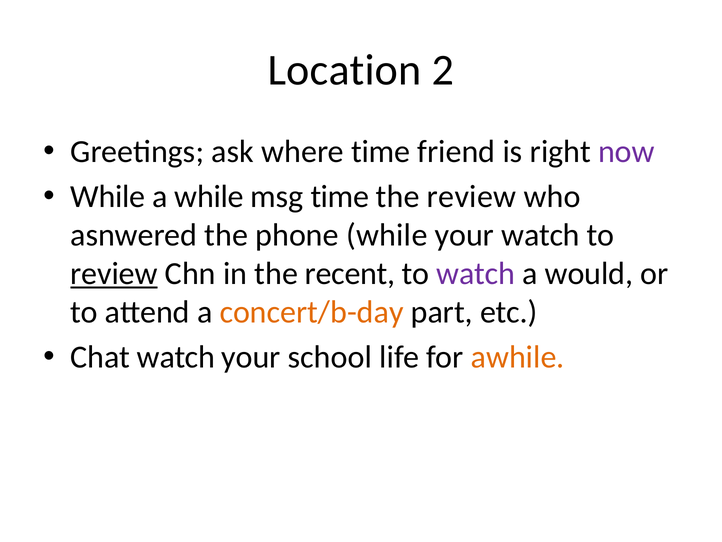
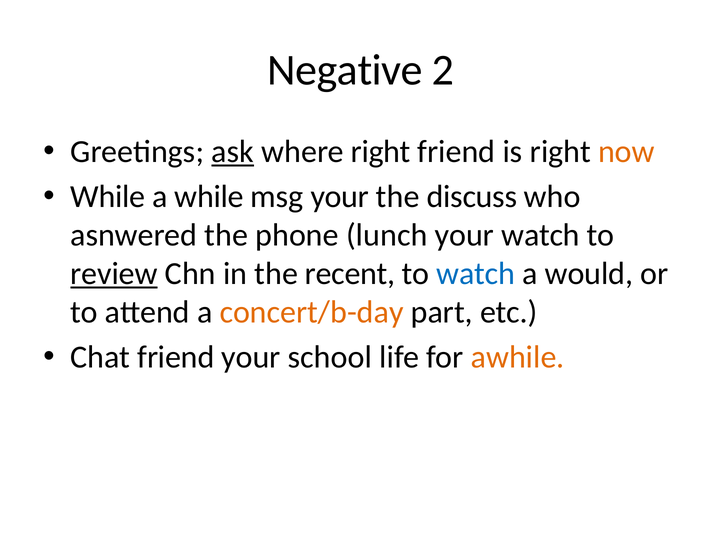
Location: Location -> Negative
ask underline: none -> present
where time: time -> right
now colour: purple -> orange
msg time: time -> your
the review: review -> discuss
phone while: while -> lunch
watch at (476, 273) colour: purple -> blue
Chat watch: watch -> friend
